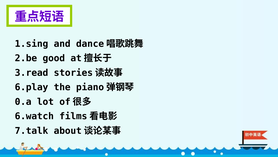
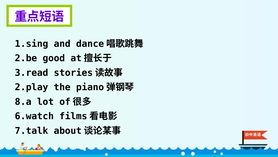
6.play: 6.play -> 2.play
0.a: 0.a -> 8.a
